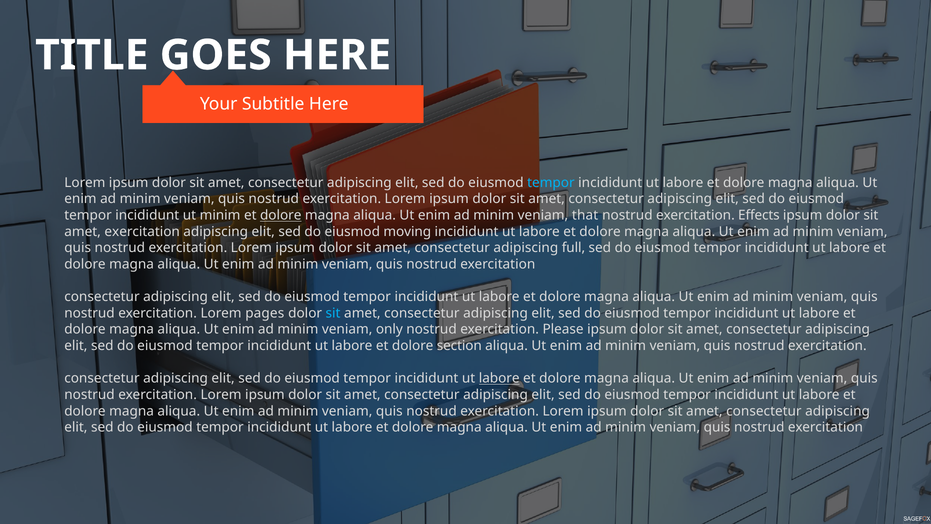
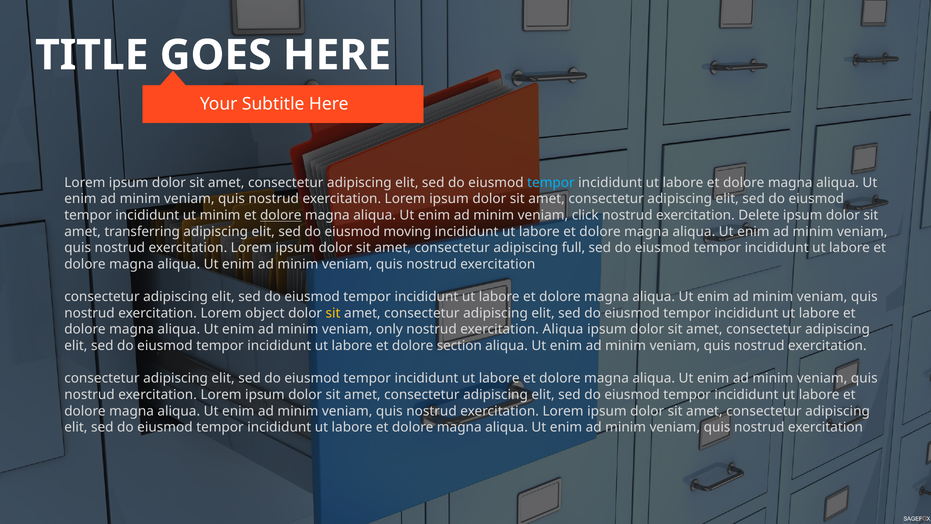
that: that -> click
Effects: Effects -> Delete
amet exercitation: exercitation -> transferring
pages: pages -> object
sit at (333, 313) colour: light blue -> yellow
exercitation Please: Please -> Aliqua
labore at (499, 378) underline: present -> none
